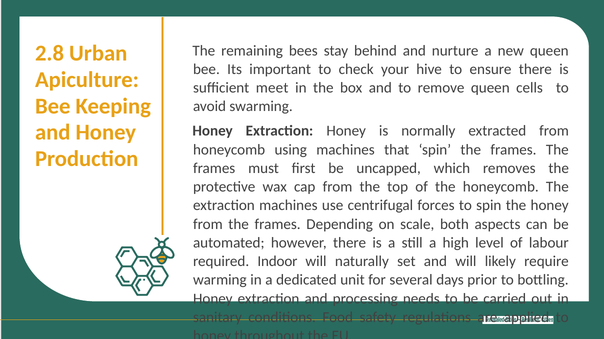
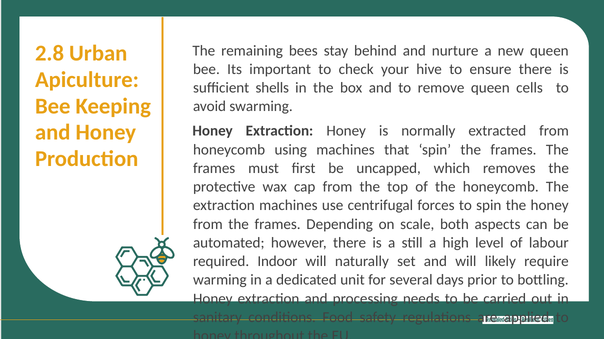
meet: meet -> shells
